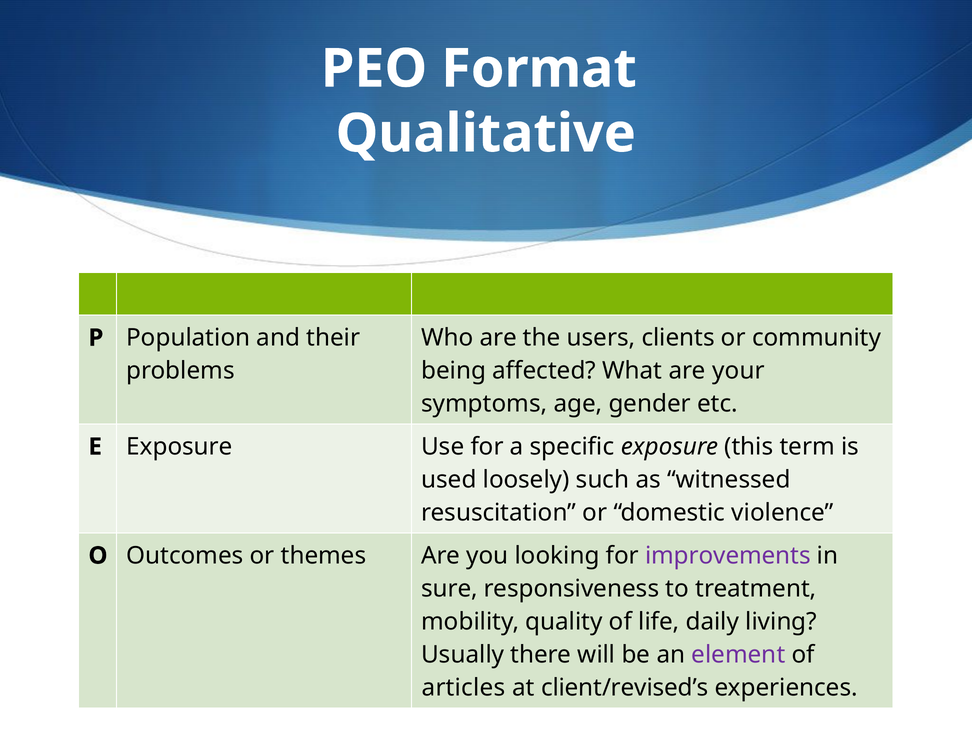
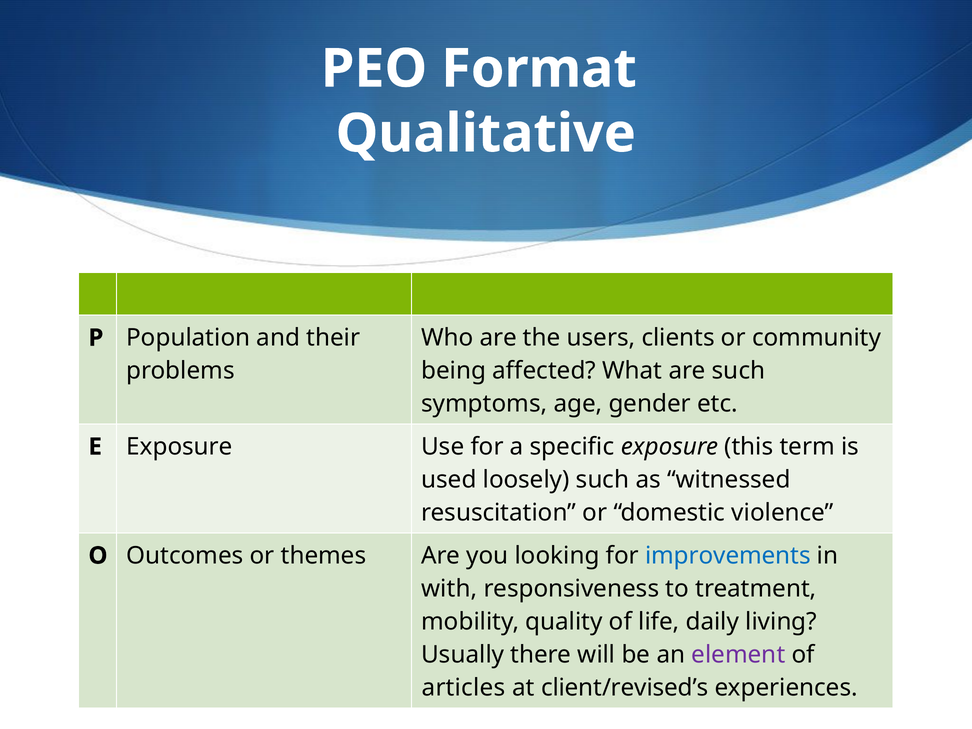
are your: your -> such
improvements colour: purple -> blue
sure: sure -> with
